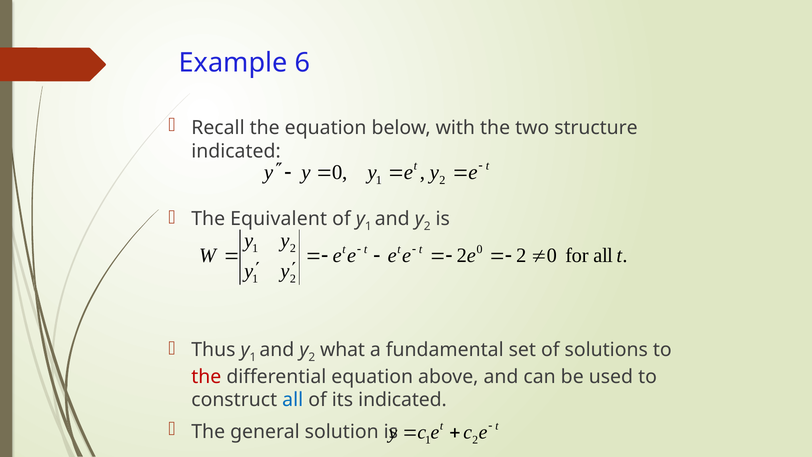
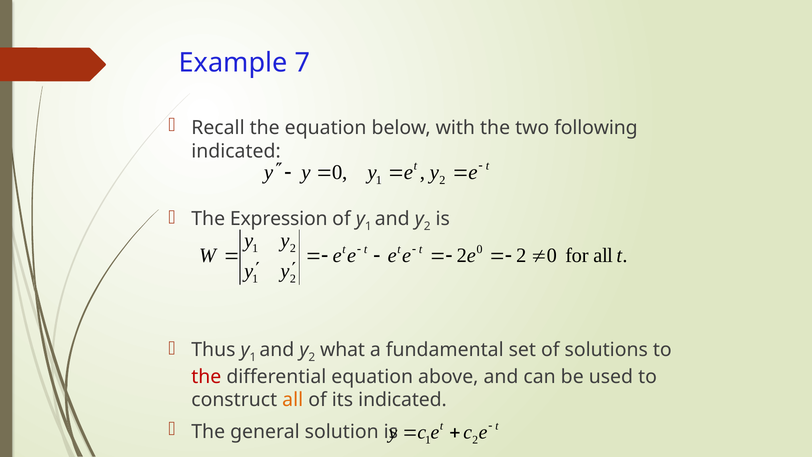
6: 6 -> 7
structure: structure -> following
Equivalent: Equivalent -> Expression
all at (293, 400) colour: blue -> orange
